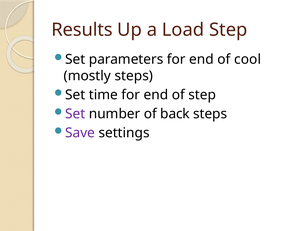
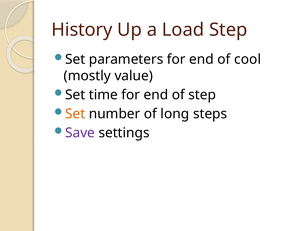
Results: Results -> History
mostly steps: steps -> value
Set at (75, 114) colour: purple -> orange
back: back -> long
